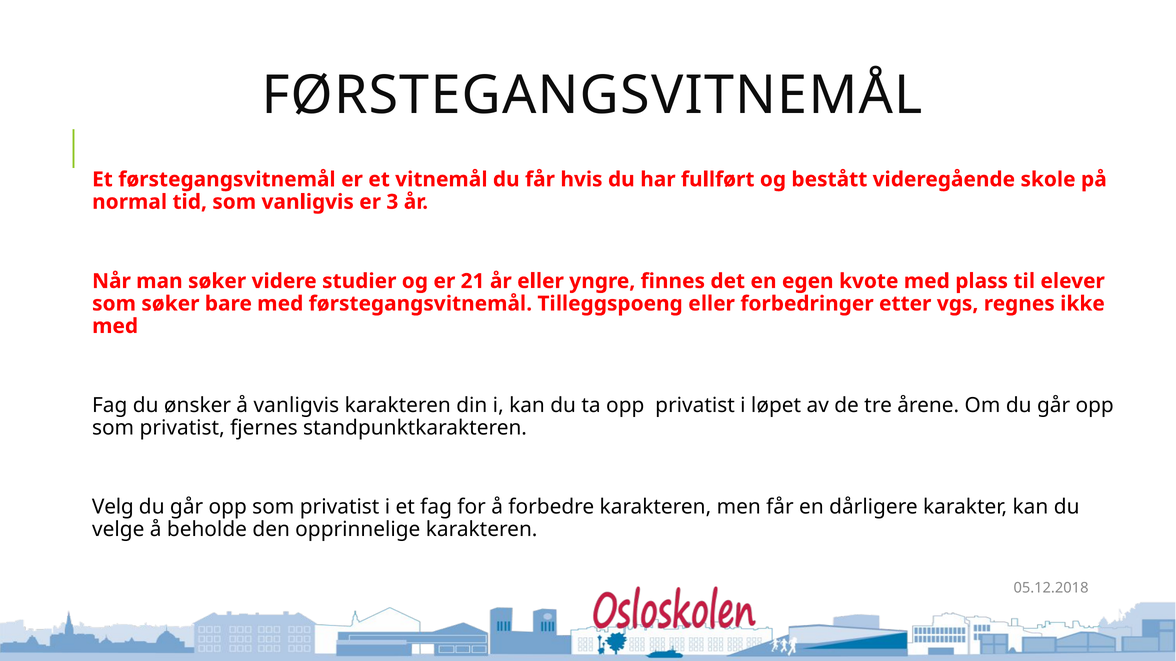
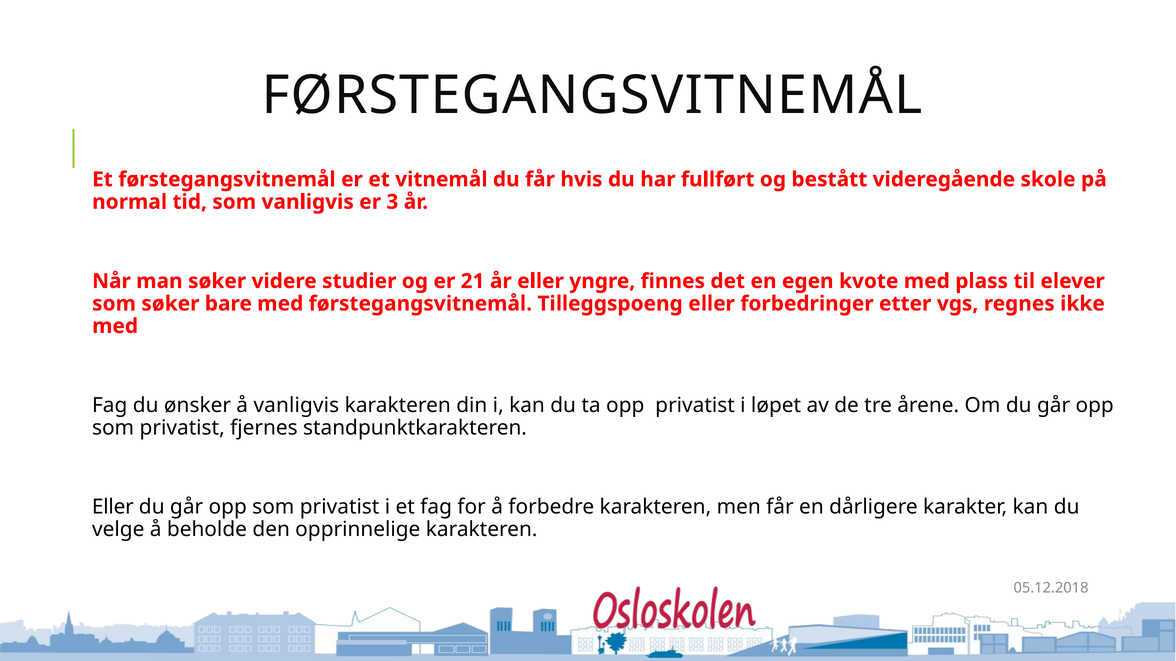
Velg at (113, 507): Velg -> Eller
